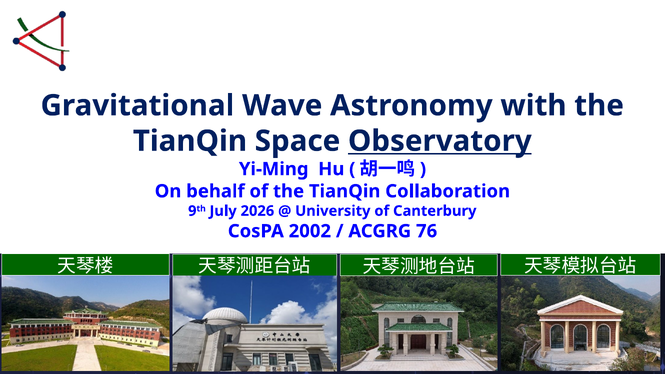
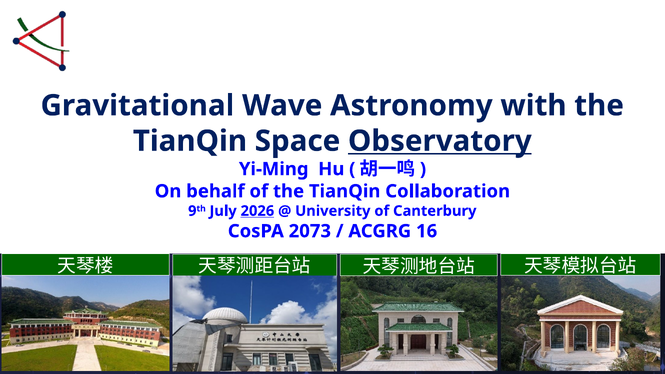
2026 underline: none -> present
2002: 2002 -> 2073
76: 76 -> 16
